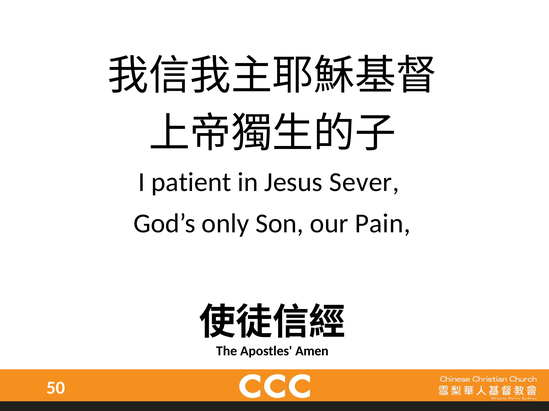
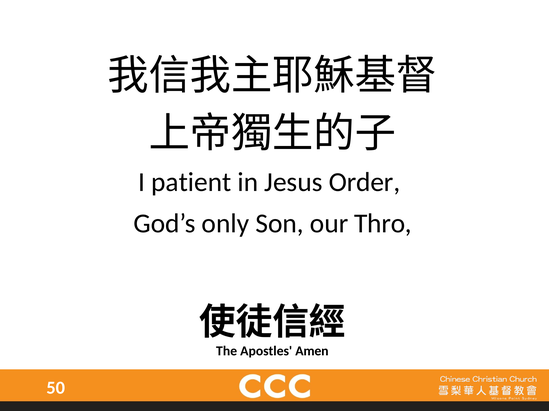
Sever: Sever -> Order
Pain: Pain -> Thro
